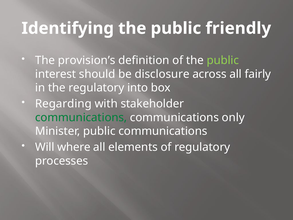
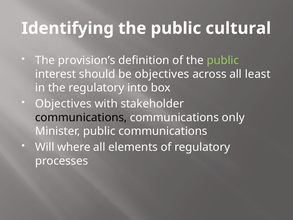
friendly: friendly -> cultural
be disclosure: disclosure -> objectives
fairly: fairly -> least
Regarding at (63, 104): Regarding -> Objectives
communications at (81, 117) colour: green -> black
